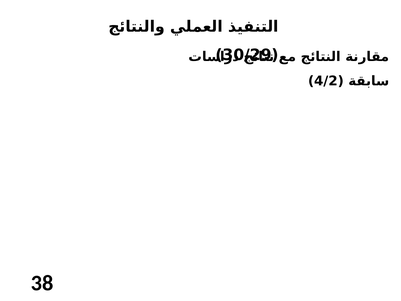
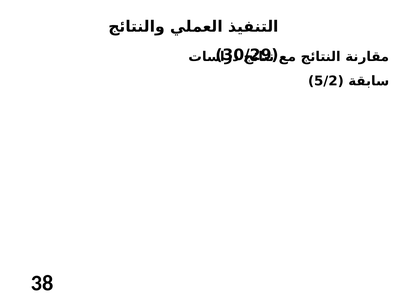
4/2: 4/2 -> 5/2
